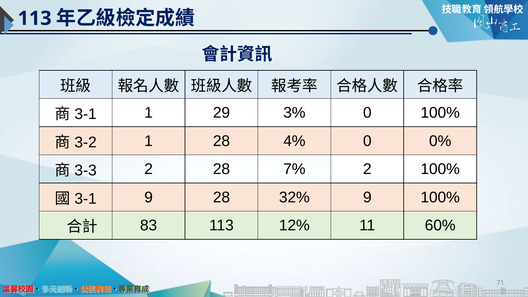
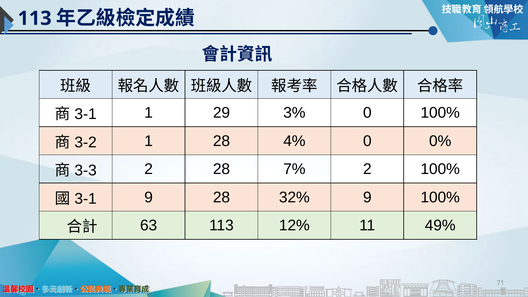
83: 83 -> 63
60%: 60% -> 49%
